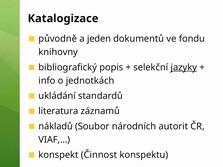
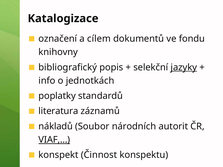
původně: původně -> označení
jeden: jeden -> cílem
ukládání: ukládání -> poplatky
VIAF,… underline: none -> present
